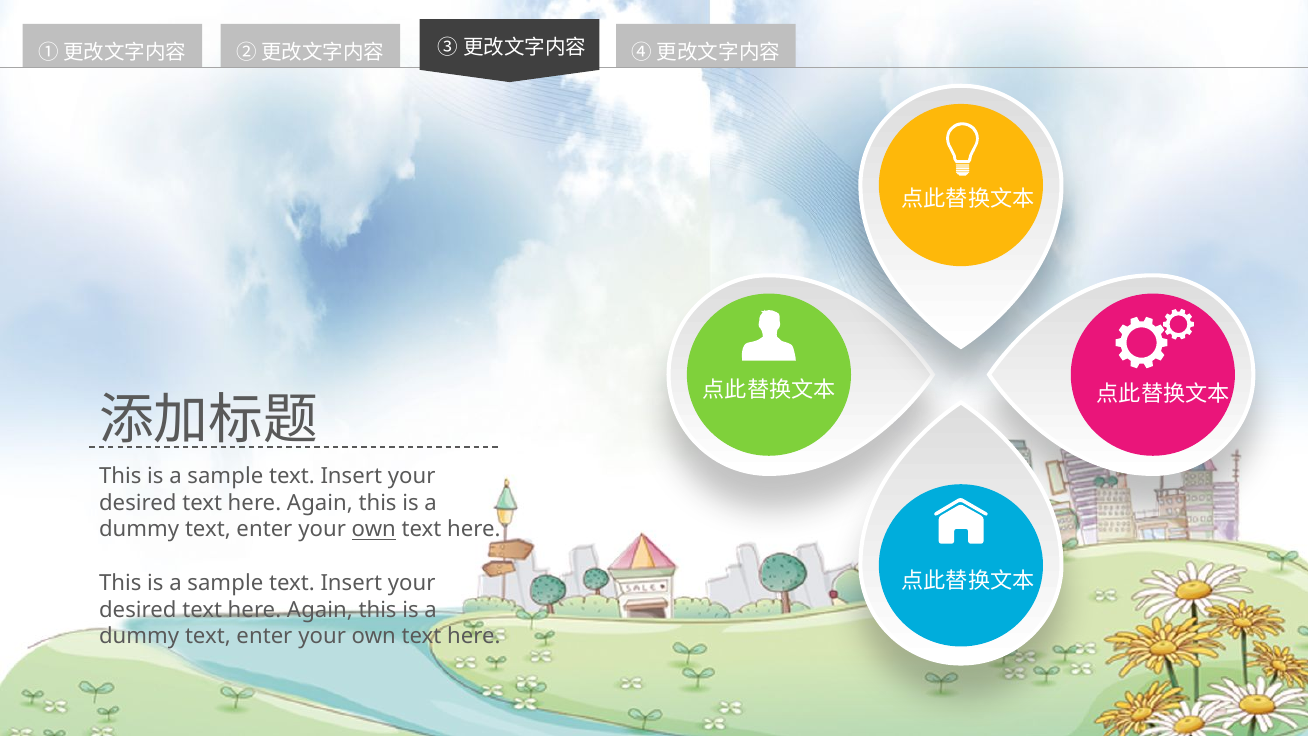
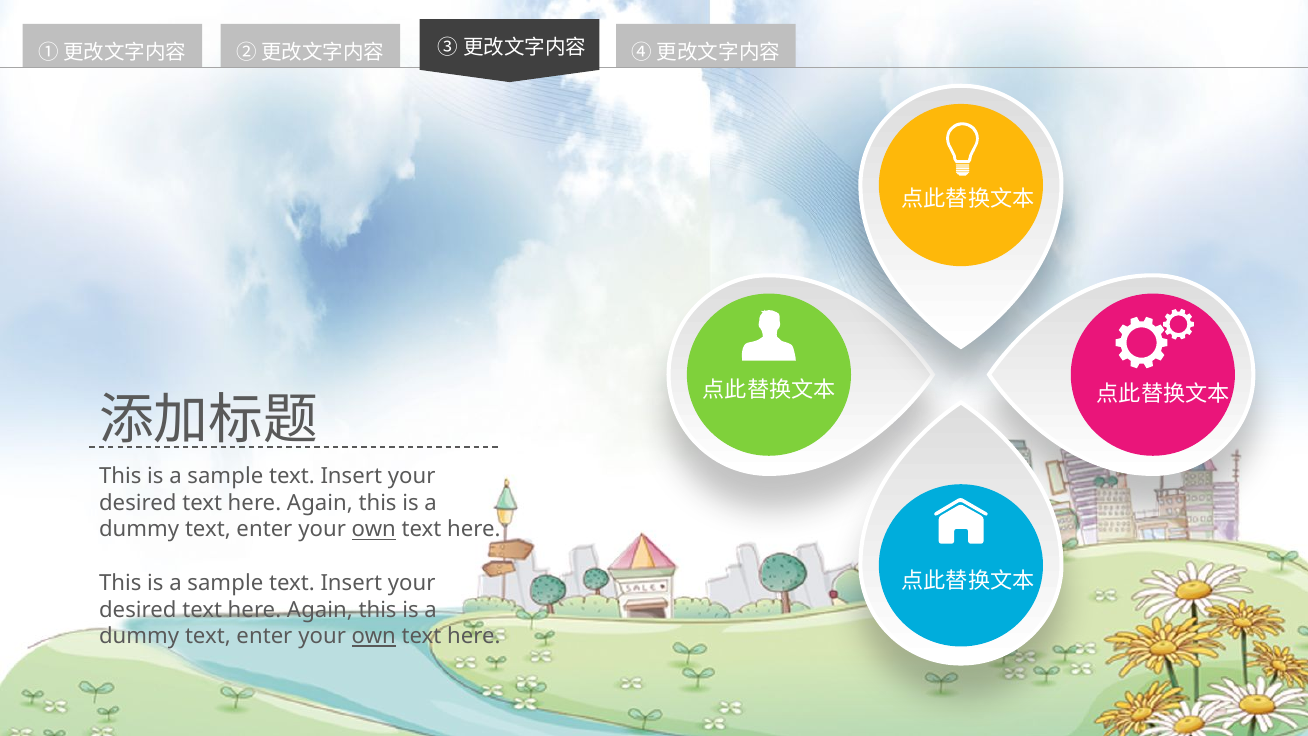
own at (374, 636) underline: none -> present
